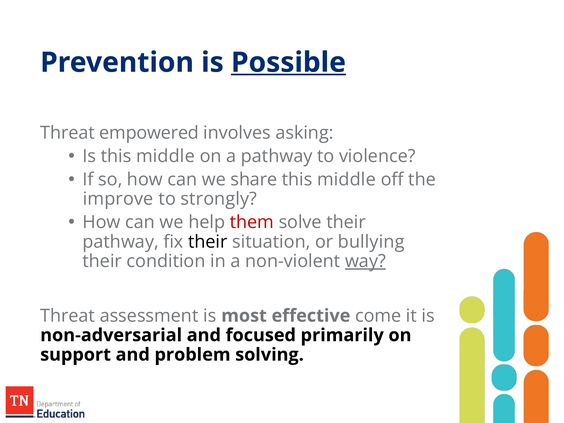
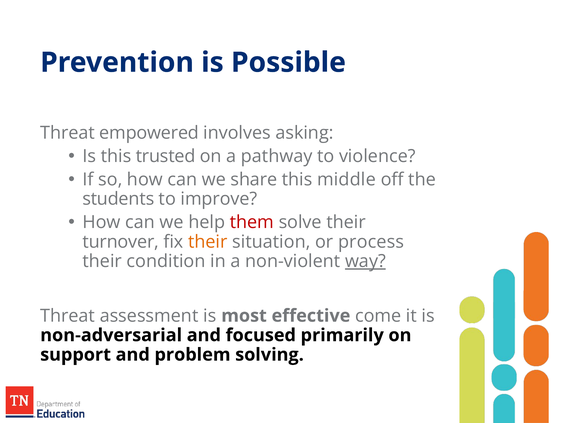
Possible underline: present -> none
Is this middle: middle -> trusted
improve: improve -> students
strongly: strongly -> improve
pathway at (121, 242): pathway -> turnover
their at (208, 242) colour: black -> orange
bullying: bullying -> process
